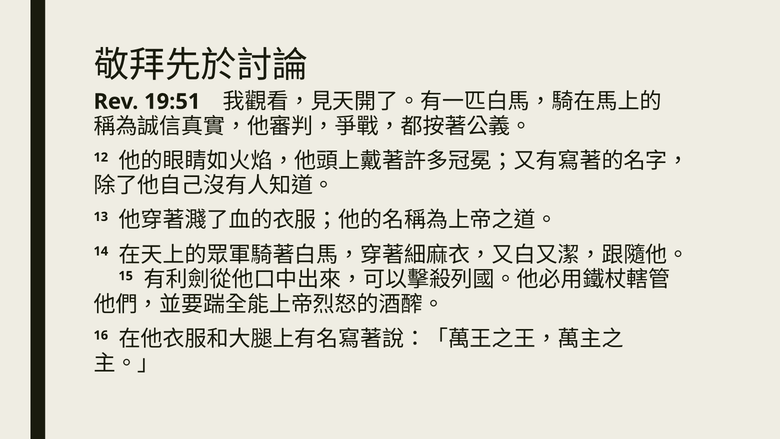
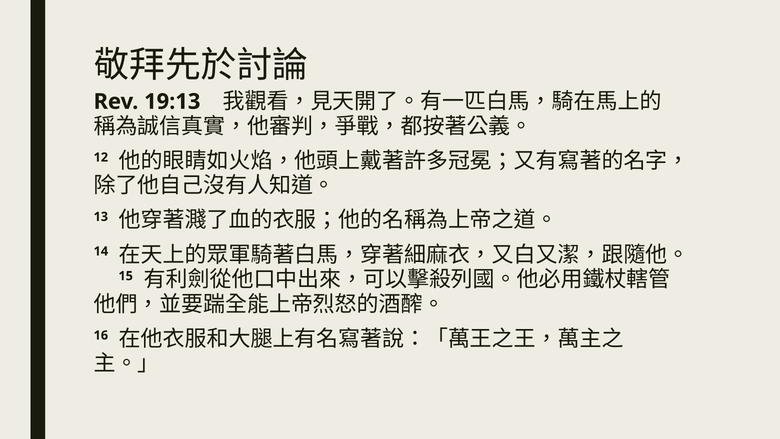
19:51: 19:51 -> 19:13
